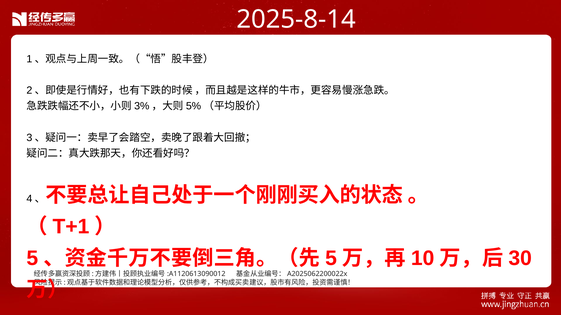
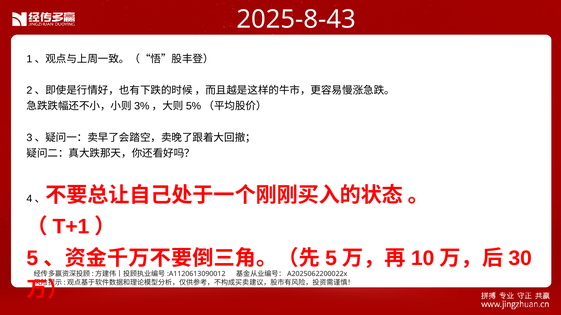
2025-8-14: 2025-8-14 -> 2025-8-43
